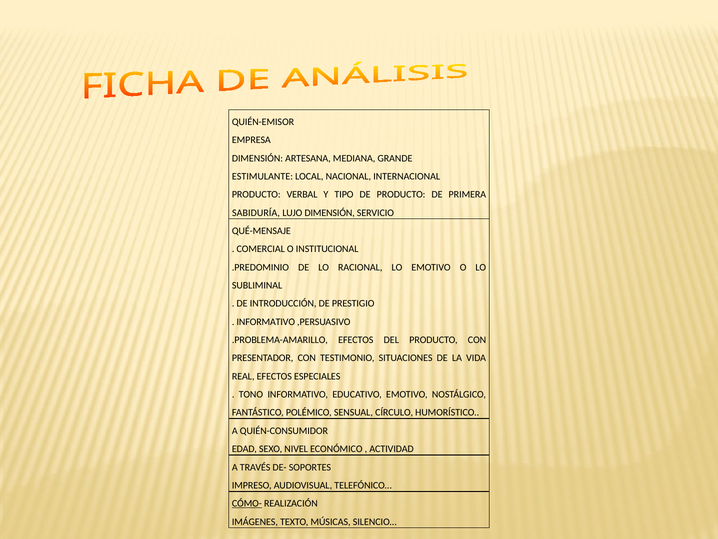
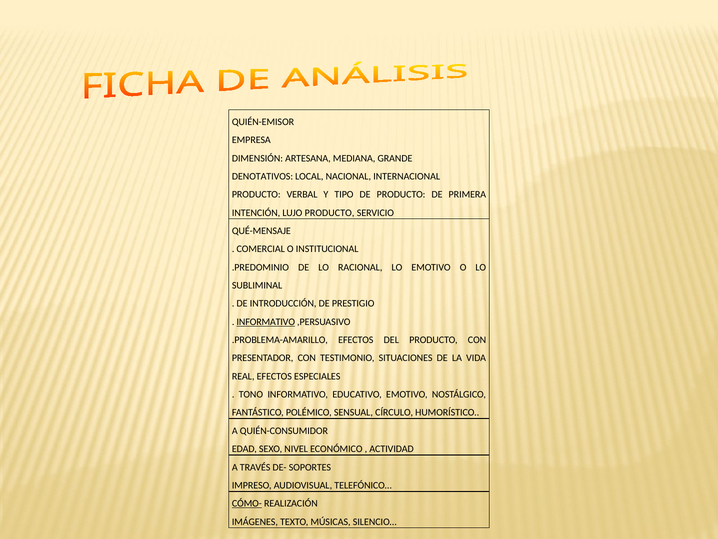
ESTIMULANTE: ESTIMULANTE -> DENOTATIVOS
SABIDURÍA: SABIDURÍA -> INTENCIÓN
LUJO DIMENSIÓN: DIMENSIÓN -> PRODUCTO
INFORMATIVO at (266, 322) underline: none -> present
